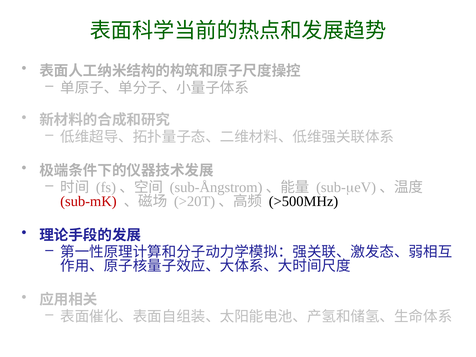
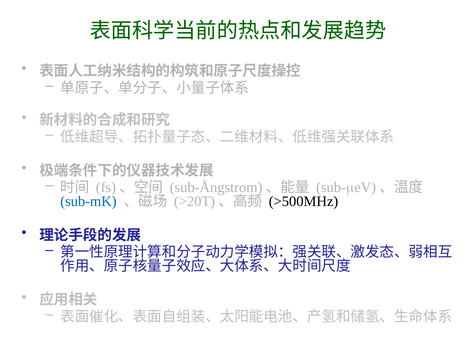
sub-mK colour: red -> blue
